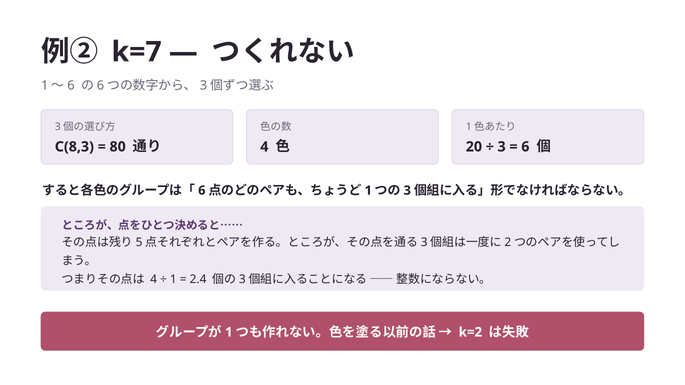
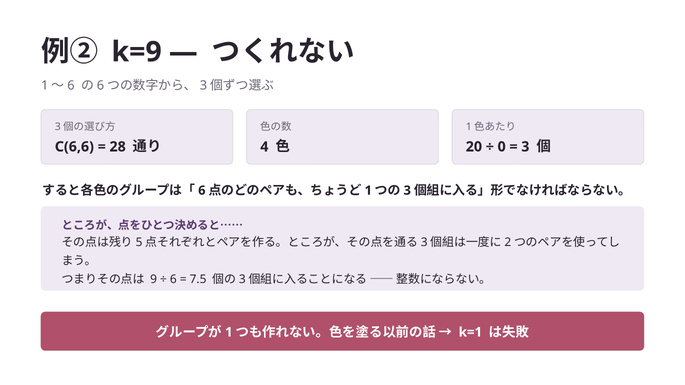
k=7: k=7 -> k=9
C(8,3: C(8,3 -> C(6,6
80: 80 -> 28
3 at (502, 147): 3 -> 0
6 at (525, 147): 6 -> 3
4 at (154, 280): 4 -> 9
1 at (173, 280): 1 -> 6
2.4: 2.4 -> 7.5
k=2: k=2 -> k=1
